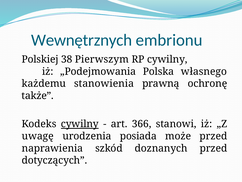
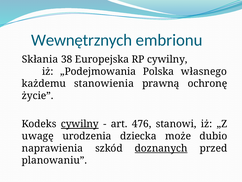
Polskiej: Polskiej -> Skłania
Pierwszym: Pierwszym -> Europejska
także: także -> życie
366: 366 -> 476
posiada: posiada -> dziecka
może przed: przed -> dubio
doznanych underline: none -> present
dotyczących: dotyczących -> planowaniu
